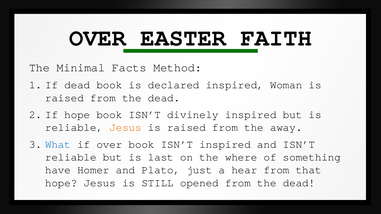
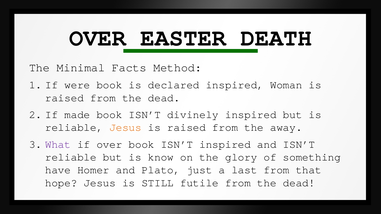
FAITH: FAITH -> DEATH
If dead: dead -> were
If hope: hope -> made
What colour: blue -> purple
last: last -> know
where: where -> glory
hear: hear -> last
opened: opened -> futile
